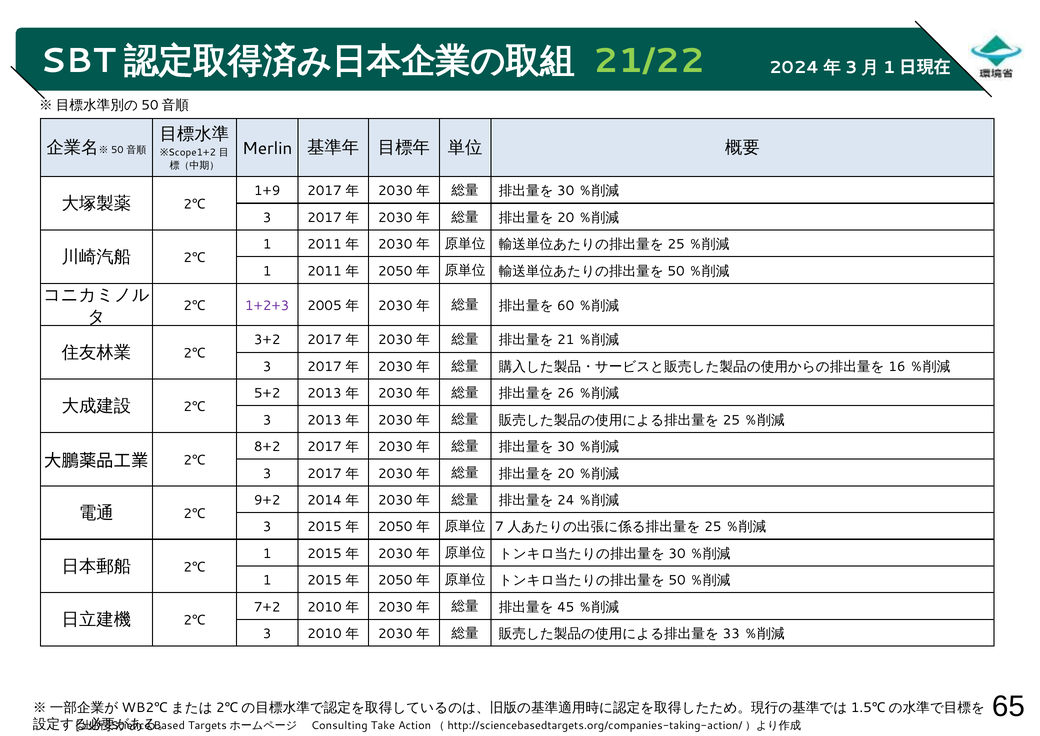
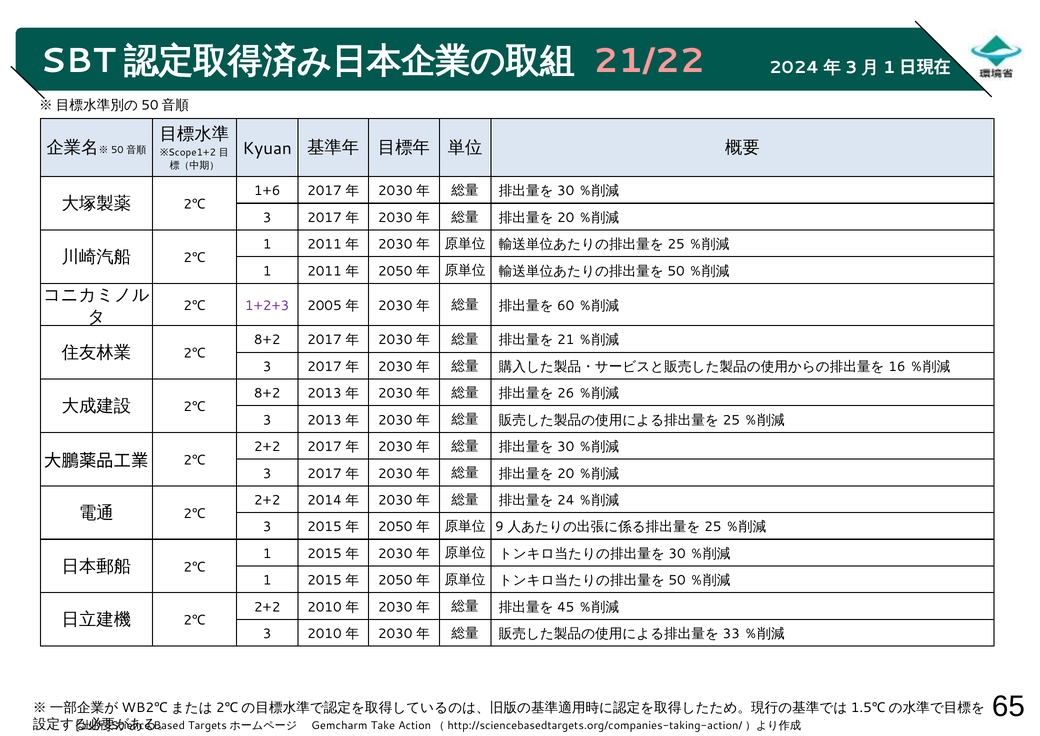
21/22 colour: light green -> pink
Merlin: Merlin -> Kyuan
1+9: 1+9 -> 1+6
3+2 at (267, 340): 3+2 -> 8+2
5+2 at (267, 393): 5+2 -> 8+2
8+2 at (267, 446): 8+2 -> 2+2
9+2 at (267, 500): 9+2 -> 2+2
7: 7 -> 9
7+2 at (267, 607): 7+2 -> 2+2
Consulting: Consulting -> Gemcharm
